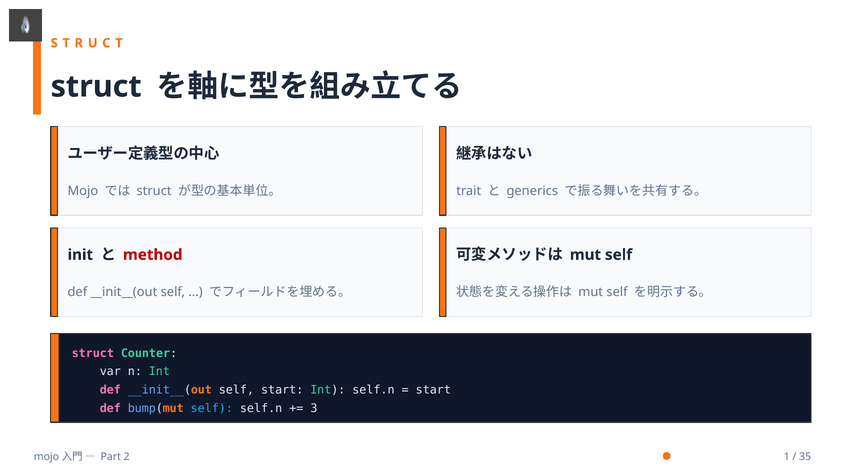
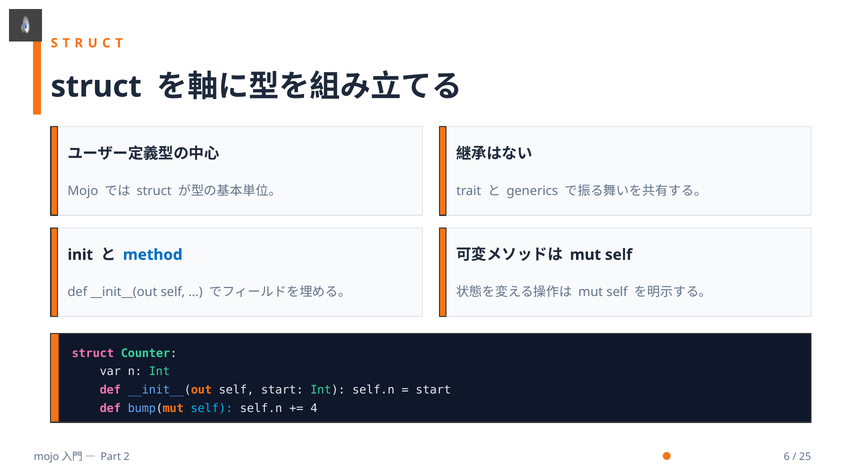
method colour: red -> blue
3: 3 -> 4
1: 1 -> 6
35: 35 -> 25
